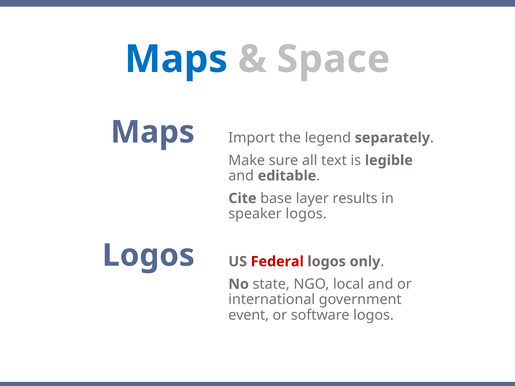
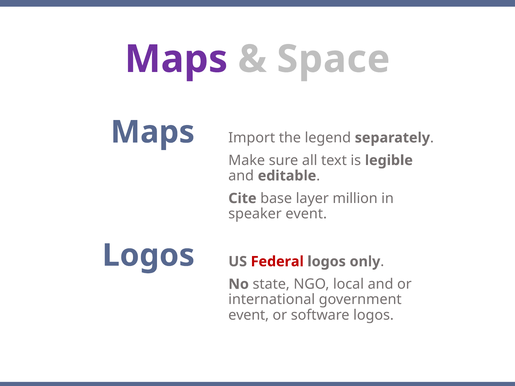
Maps at (176, 59) colour: blue -> purple
results: results -> million
speaker logos: logos -> event
